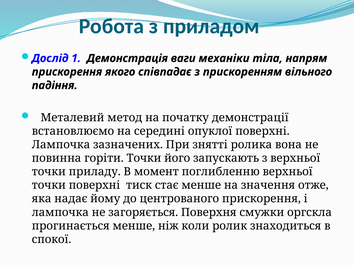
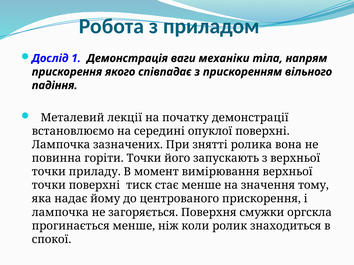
метод: метод -> лекції
поглибленню: поглибленню -> вимірювання
отже: отже -> тому
